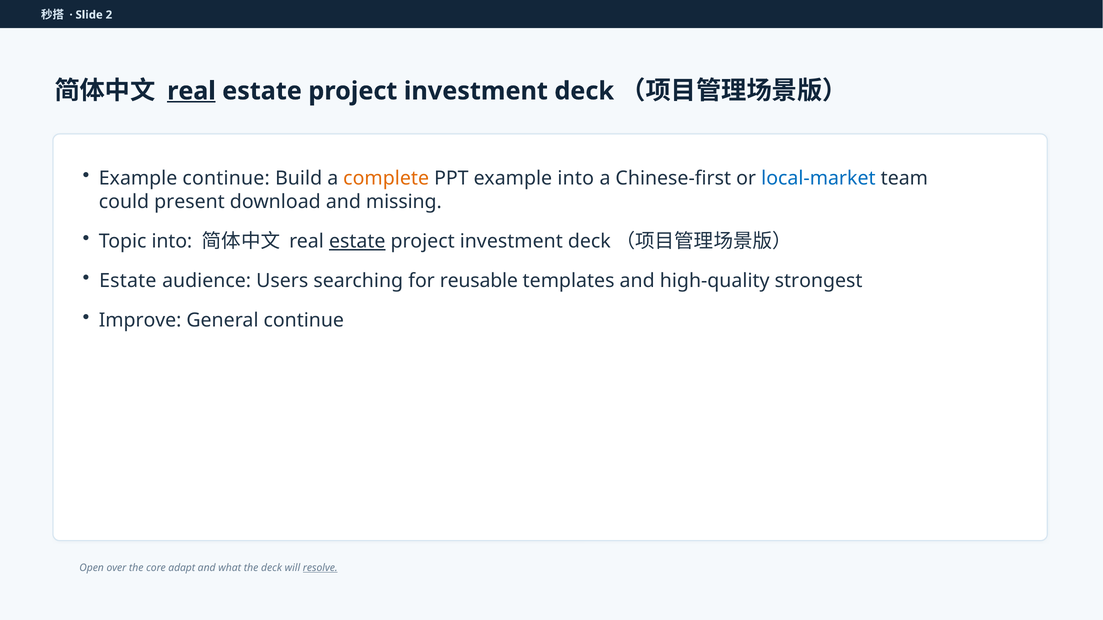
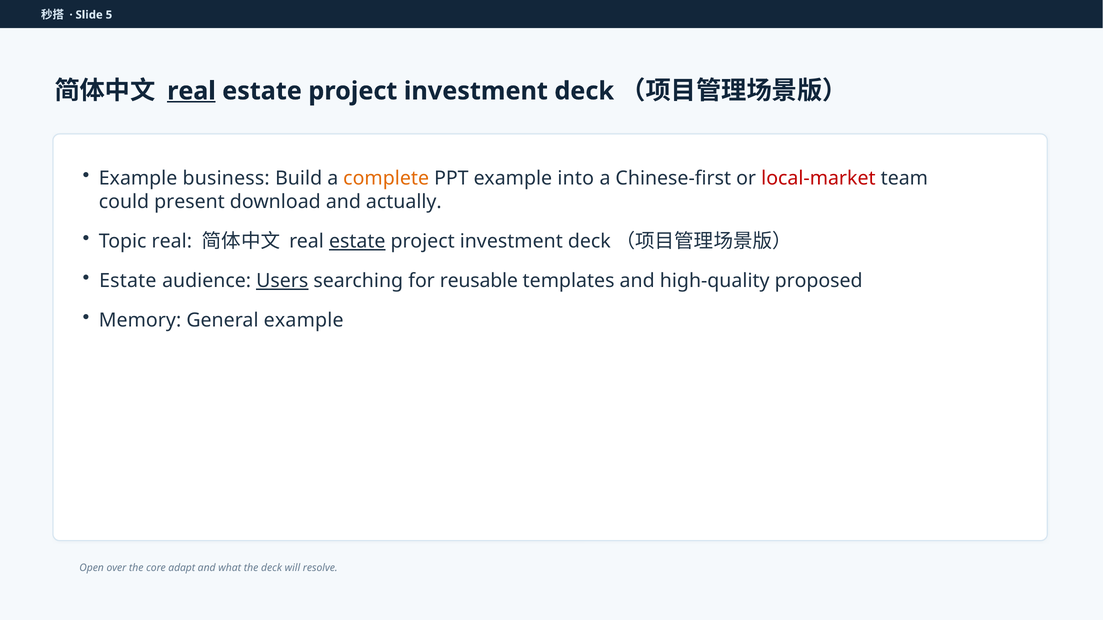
2: 2 -> 5
Example continue: continue -> business
local-market colour: blue -> red
missing: missing -> actually
Topic into: into -> real
Users underline: none -> present
strongest: strongest -> proposed
Improve: Improve -> Memory
General continue: continue -> example
resolve underline: present -> none
